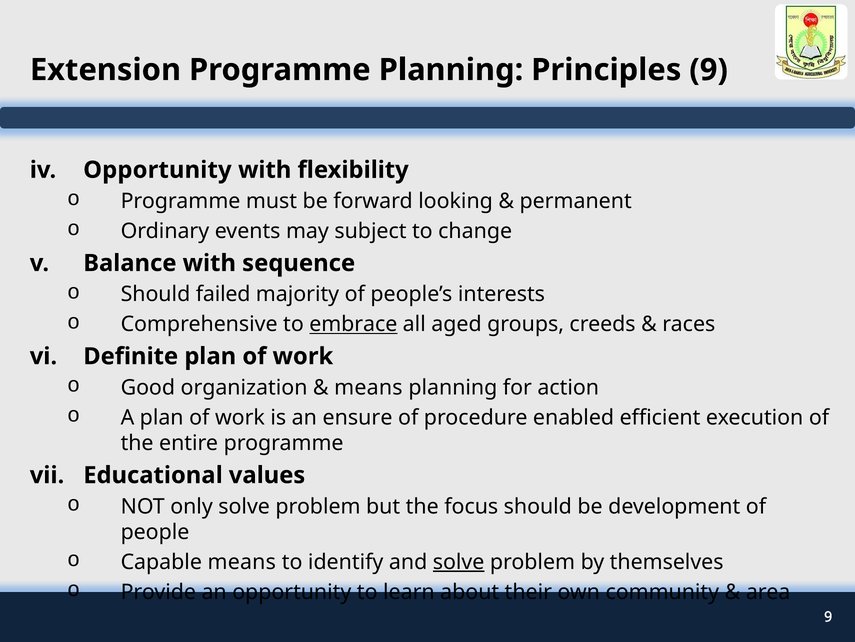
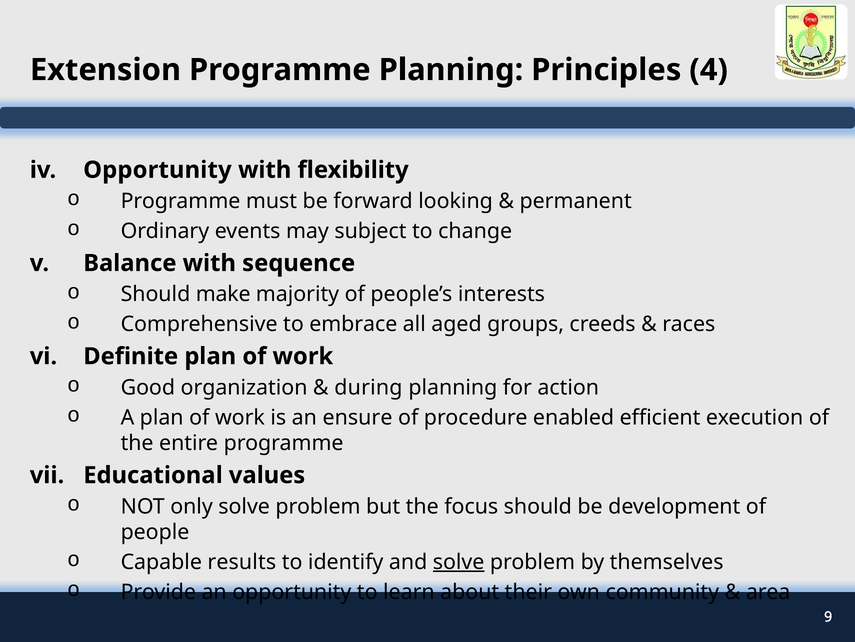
Principles 9: 9 -> 4
failed: failed -> make
embrace underline: present -> none
means at (368, 387): means -> during
Capable means: means -> results
